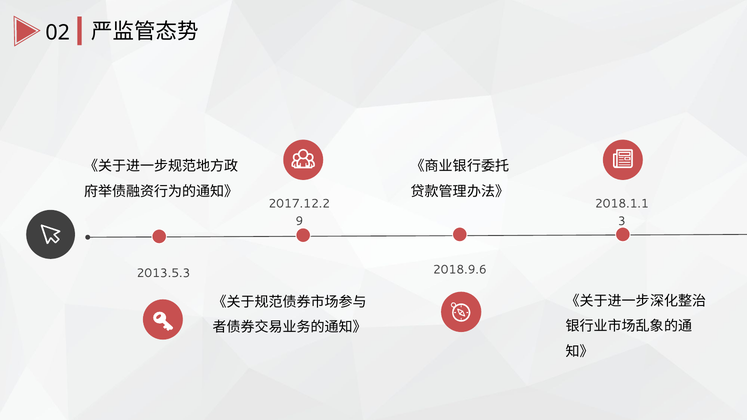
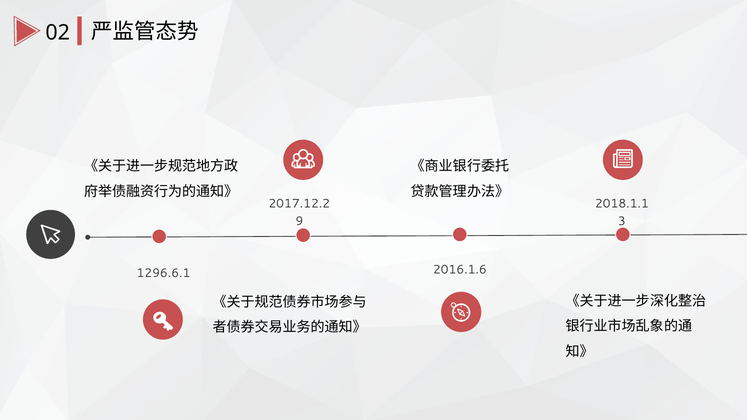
2018.9.6: 2018.9.6 -> 2016.1.6
2013.5.3: 2013.5.3 -> 1296.6.1
